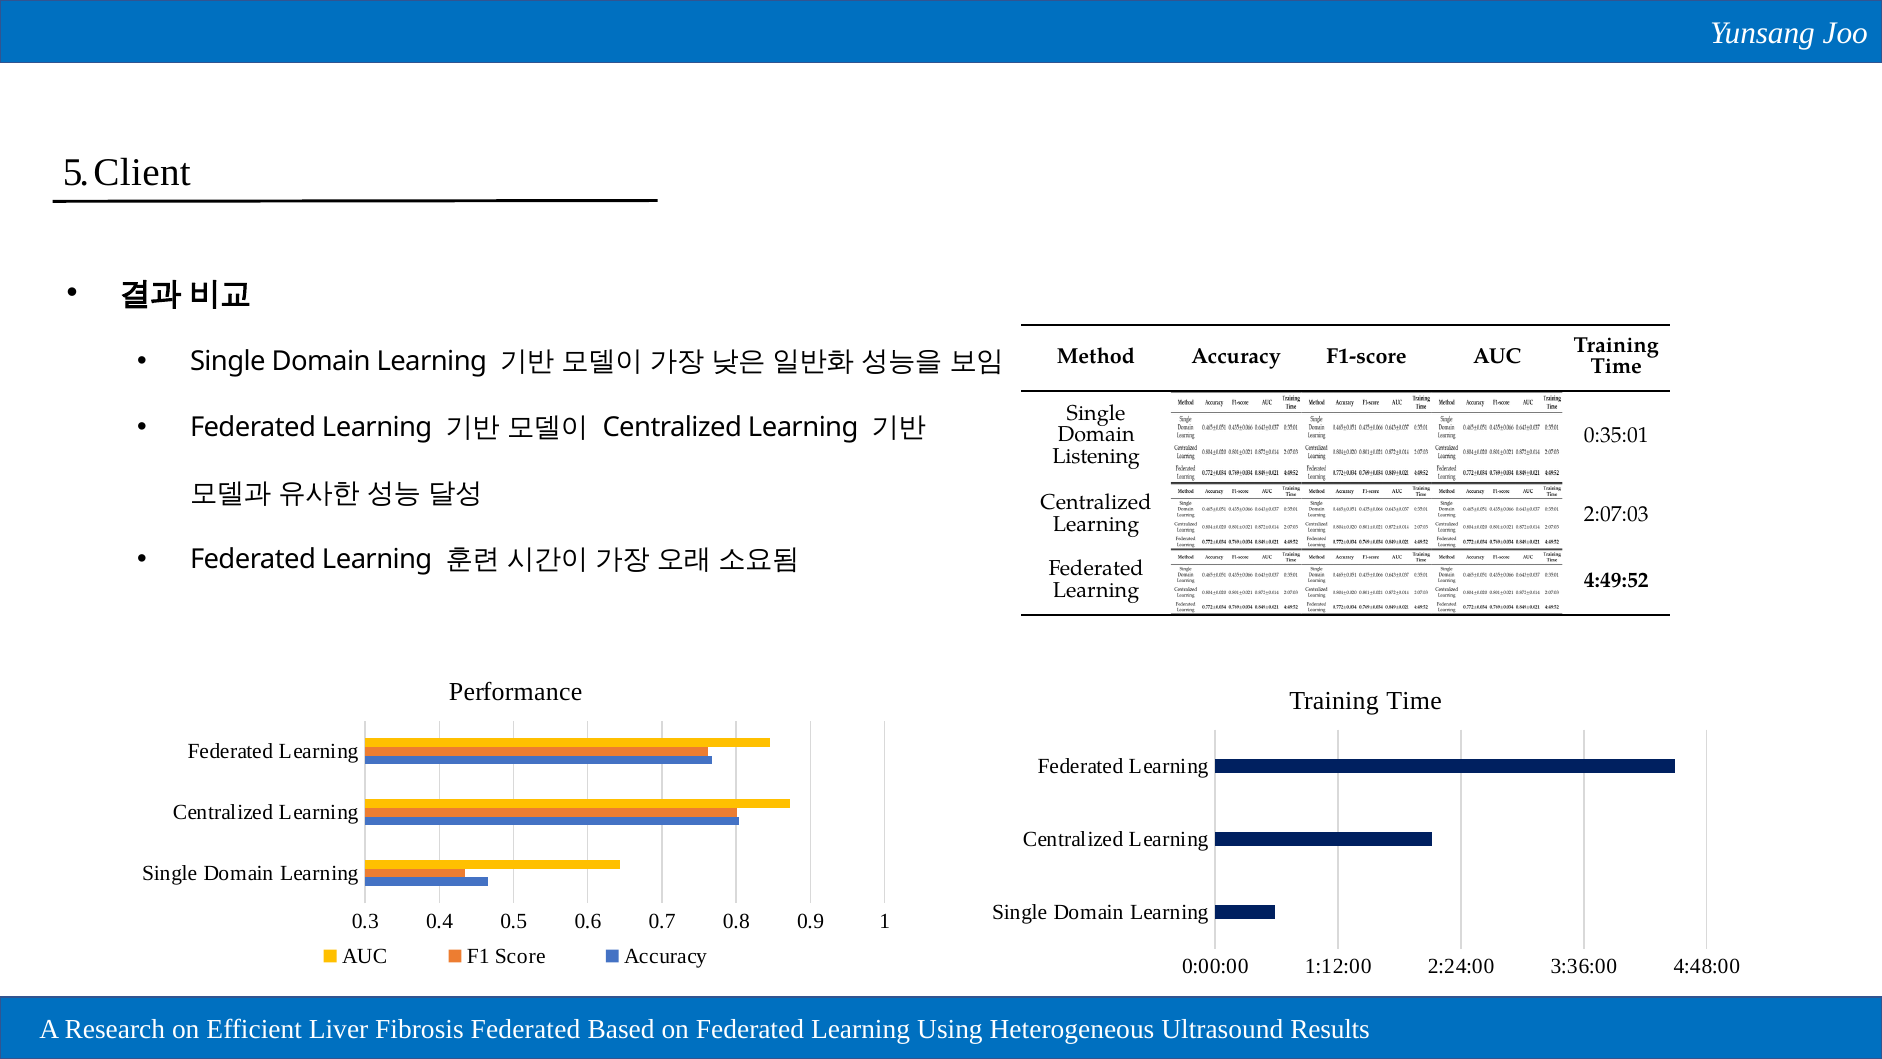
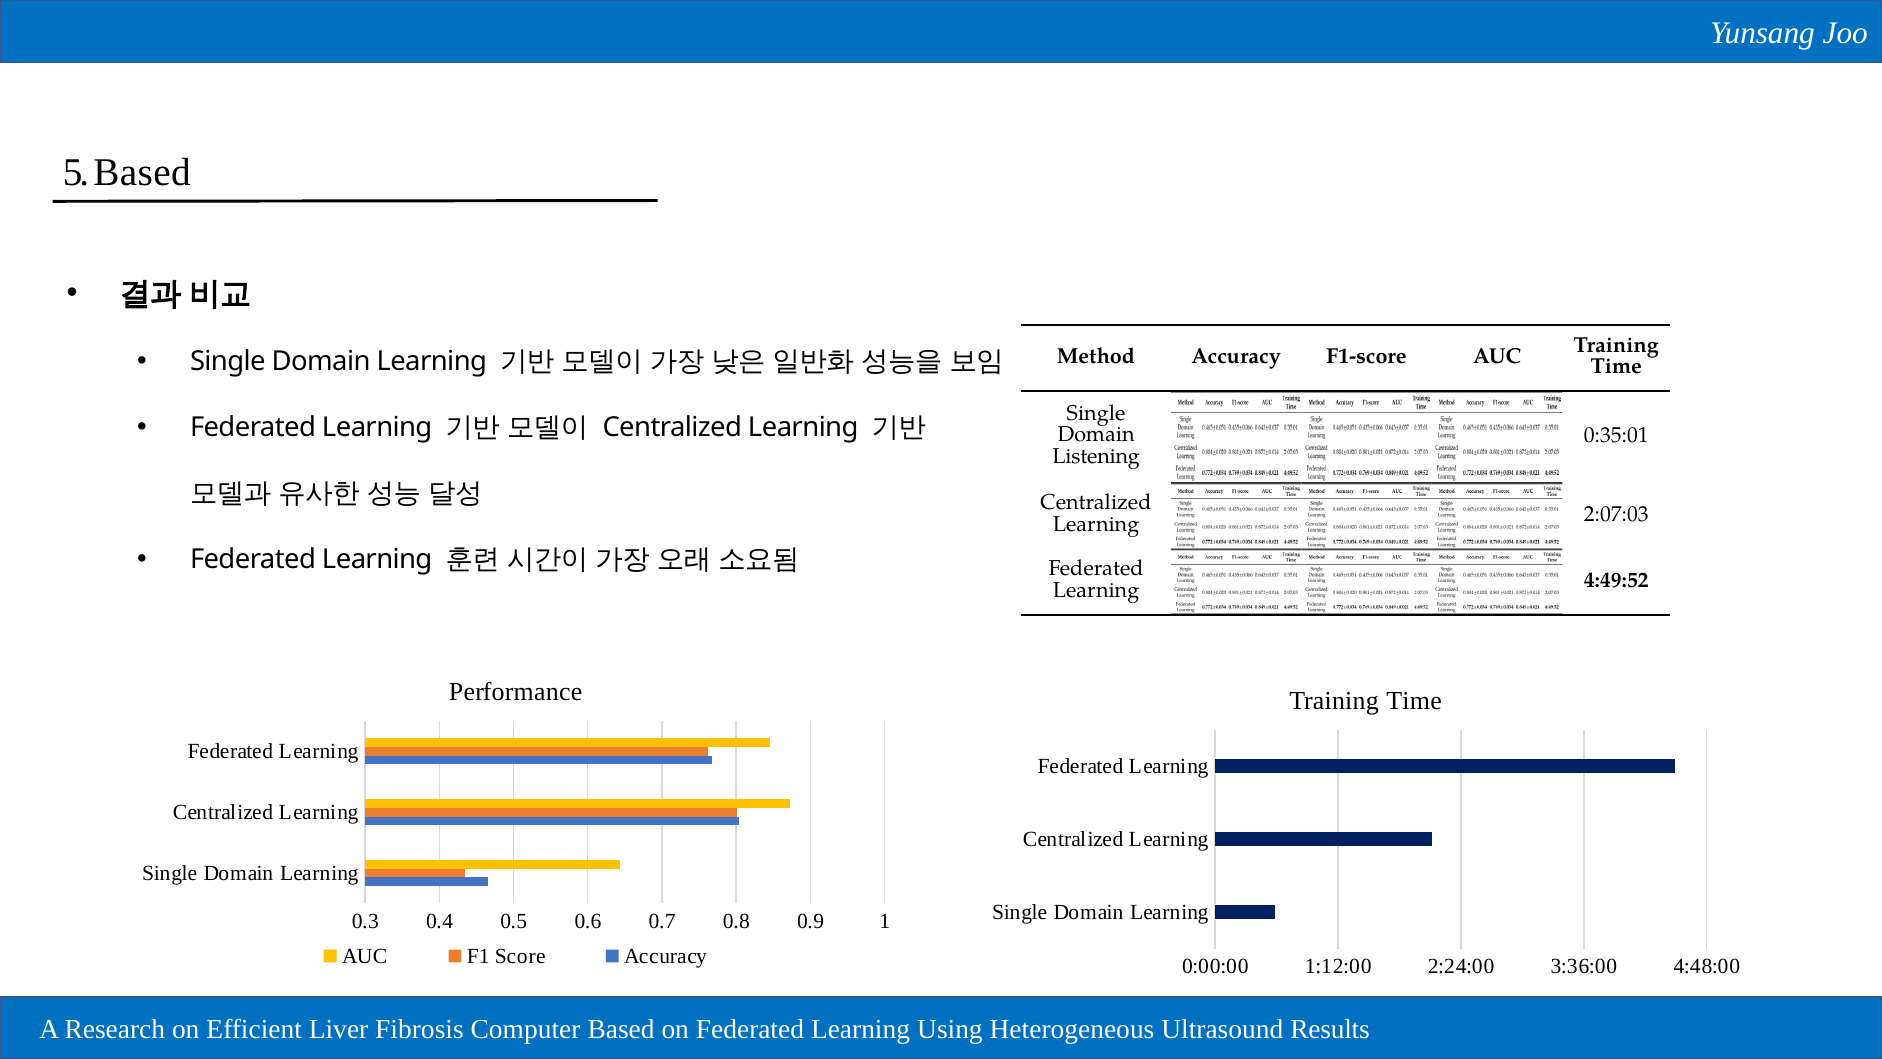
5 Client: Client -> Based
Fibrosis Federated: Federated -> Computer
